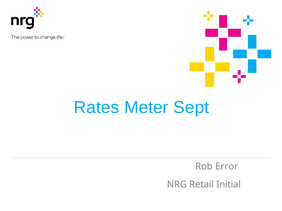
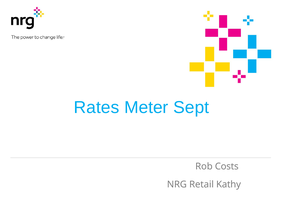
Error: Error -> Costs
Initial: Initial -> Kathy
